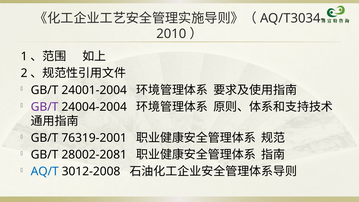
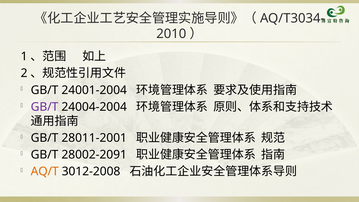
76319-2001: 76319-2001 -> 28011-2001
28002-2081: 28002-2081 -> 28002-2091
AQ/T colour: blue -> orange
